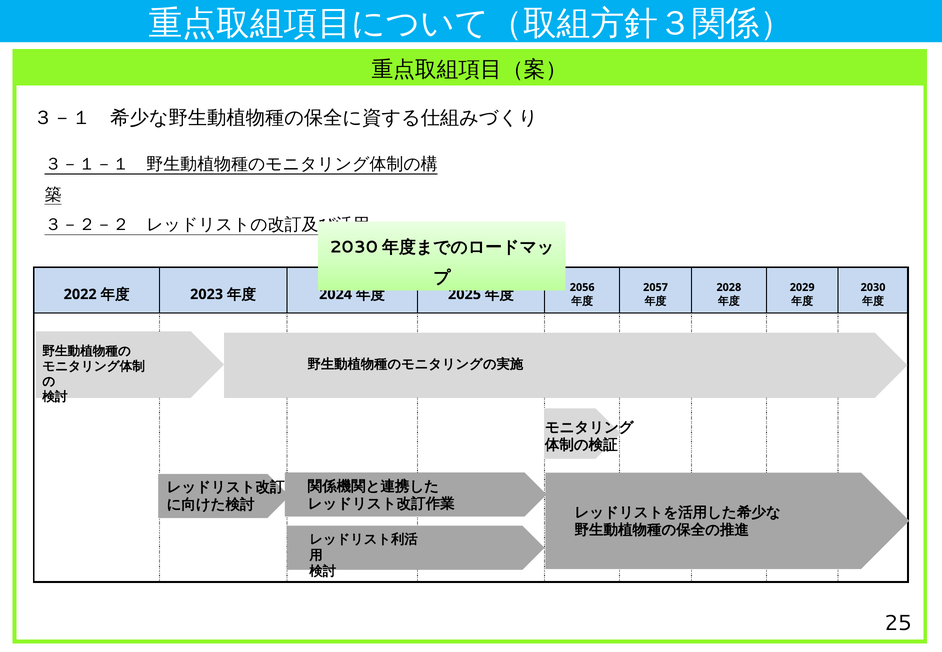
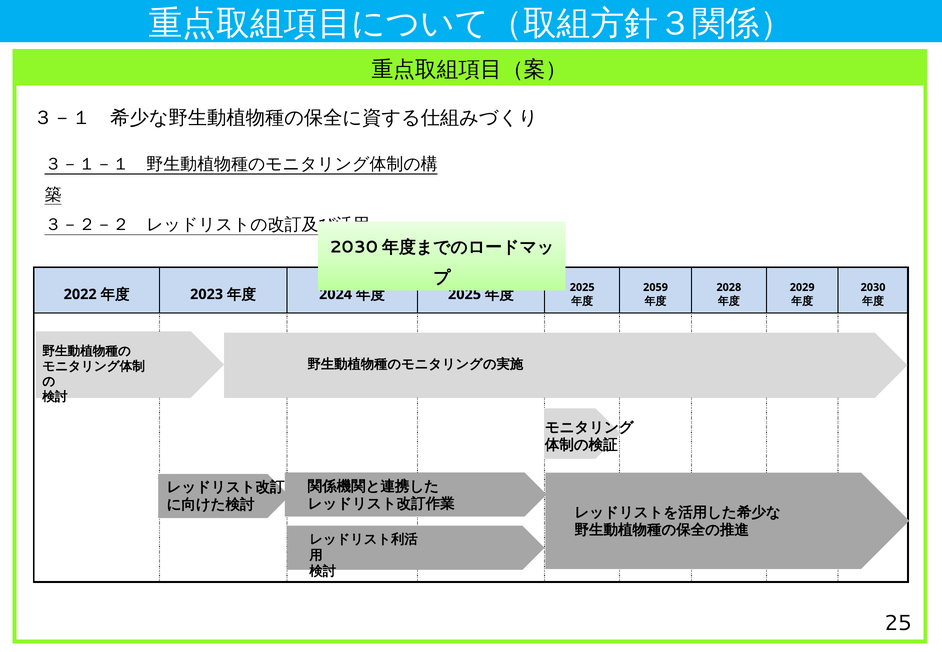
2057: 2057 -> 2059
2056 at (582, 287): 2056 -> 2025
